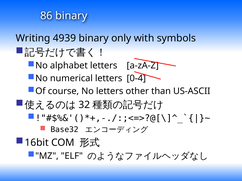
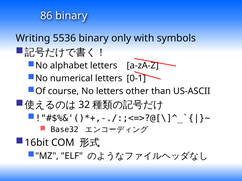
4939: 4939 -> 5536
0-4: 0-4 -> 0-1
